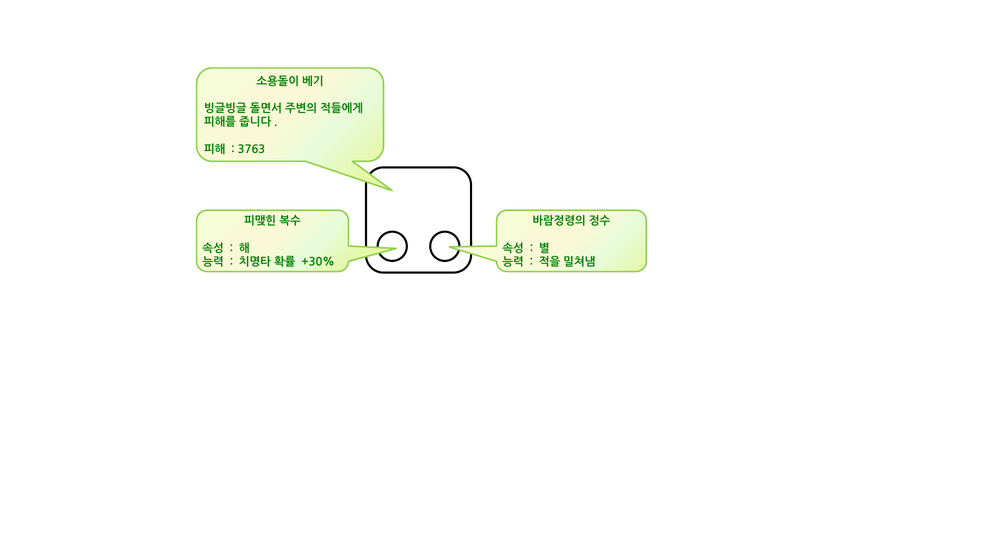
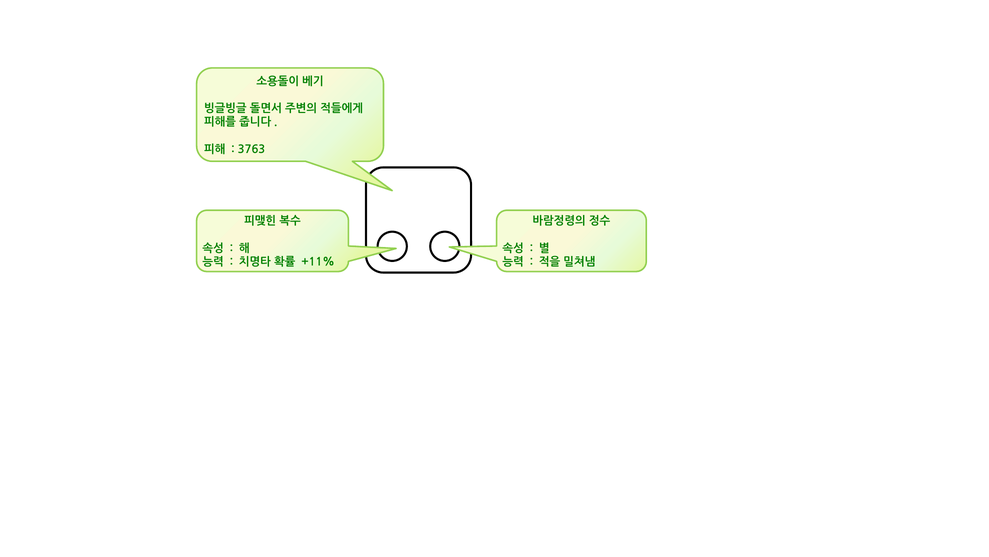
+30%: +30% -> +11%
